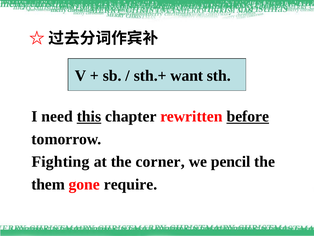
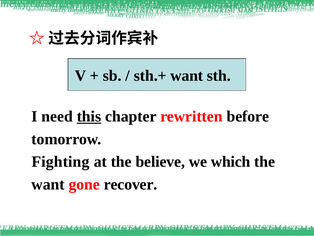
before underline: present -> none
corner: corner -> believe
pencil: pencil -> which
them at (48, 184): them -> want
require: require -> recover
